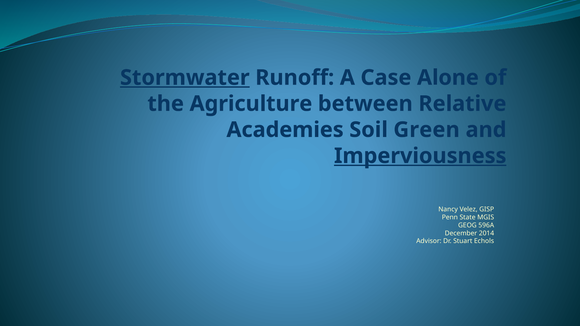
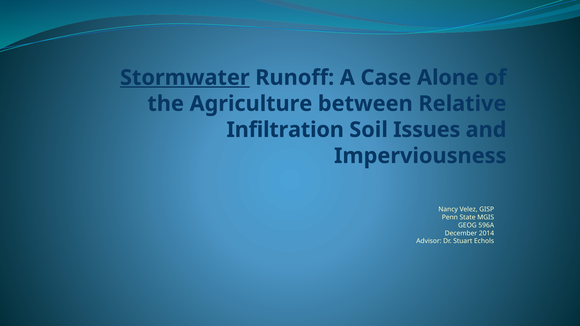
Academies: Academies -> Infiltration
Green: Green -> Issues
Imperviousness underline: present -> none
